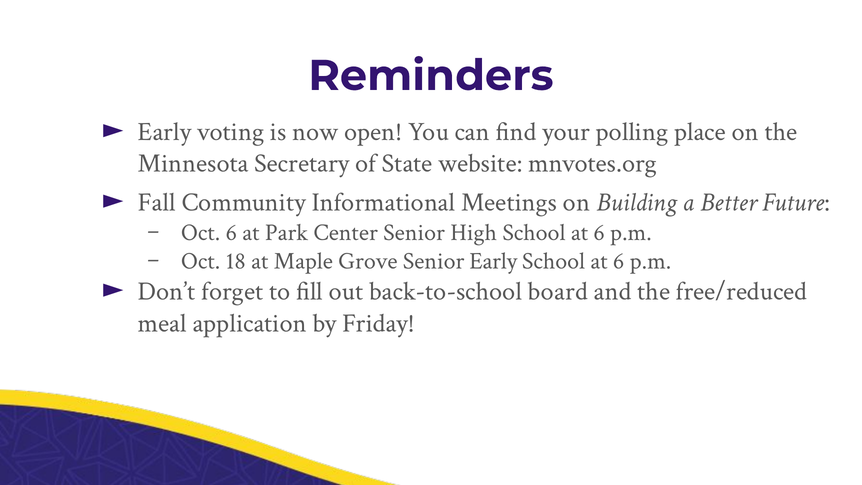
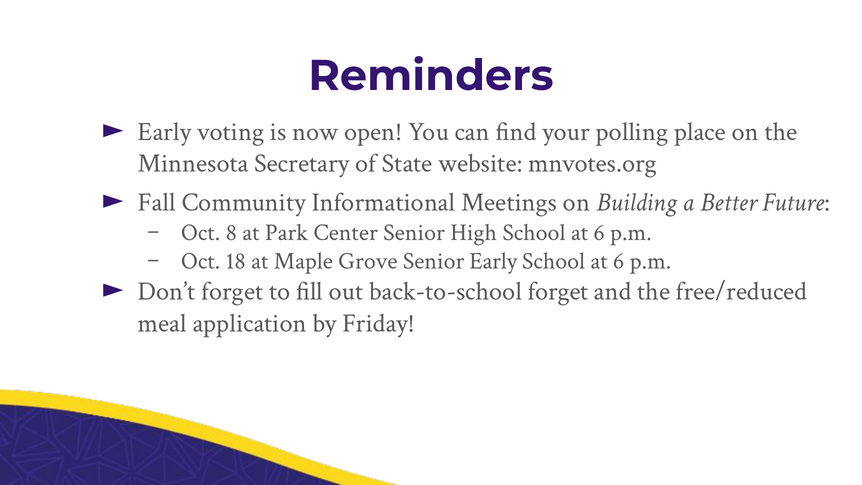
Oct 6: 6 -> 8
back-to-school board: board -> forget
